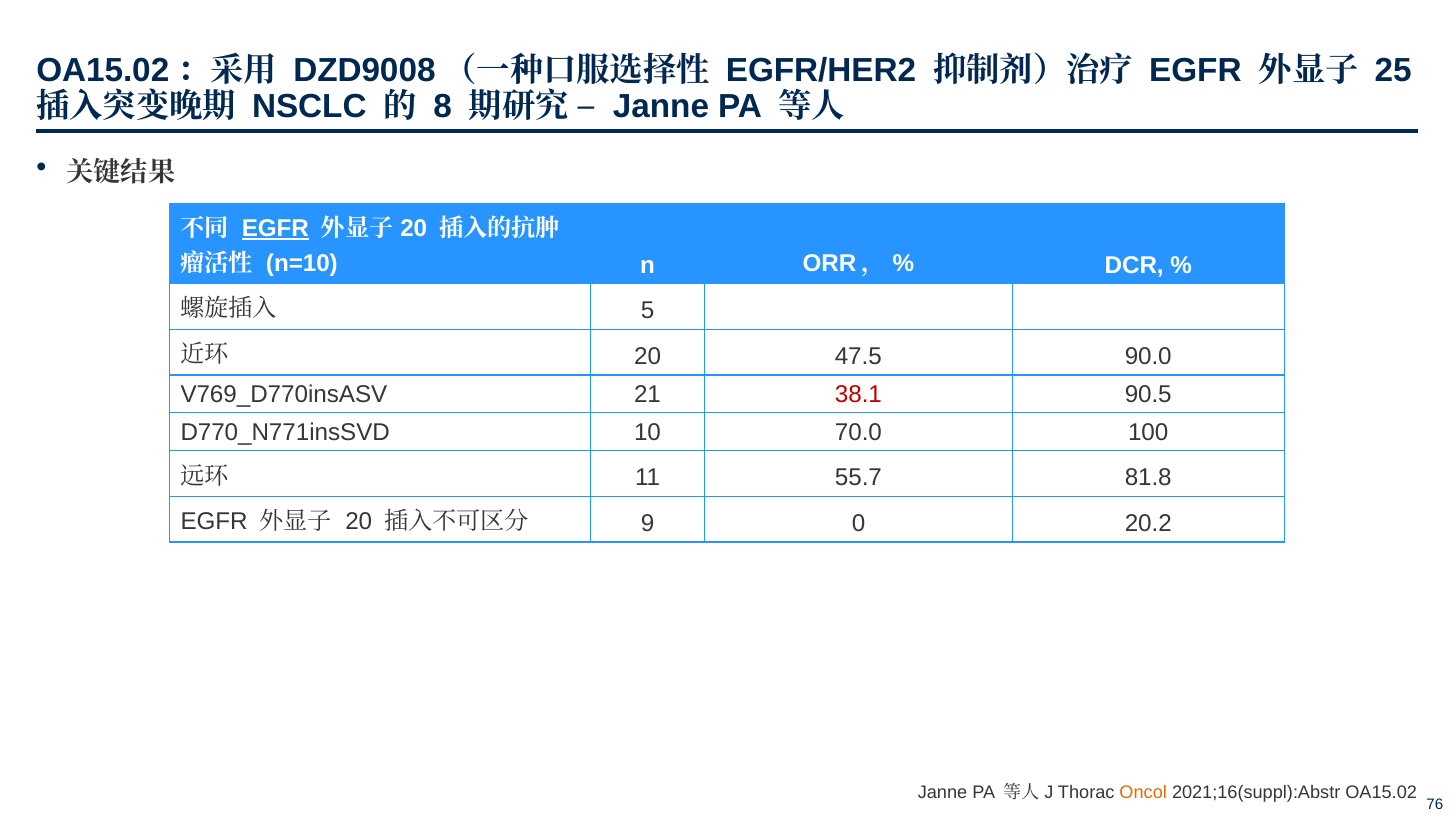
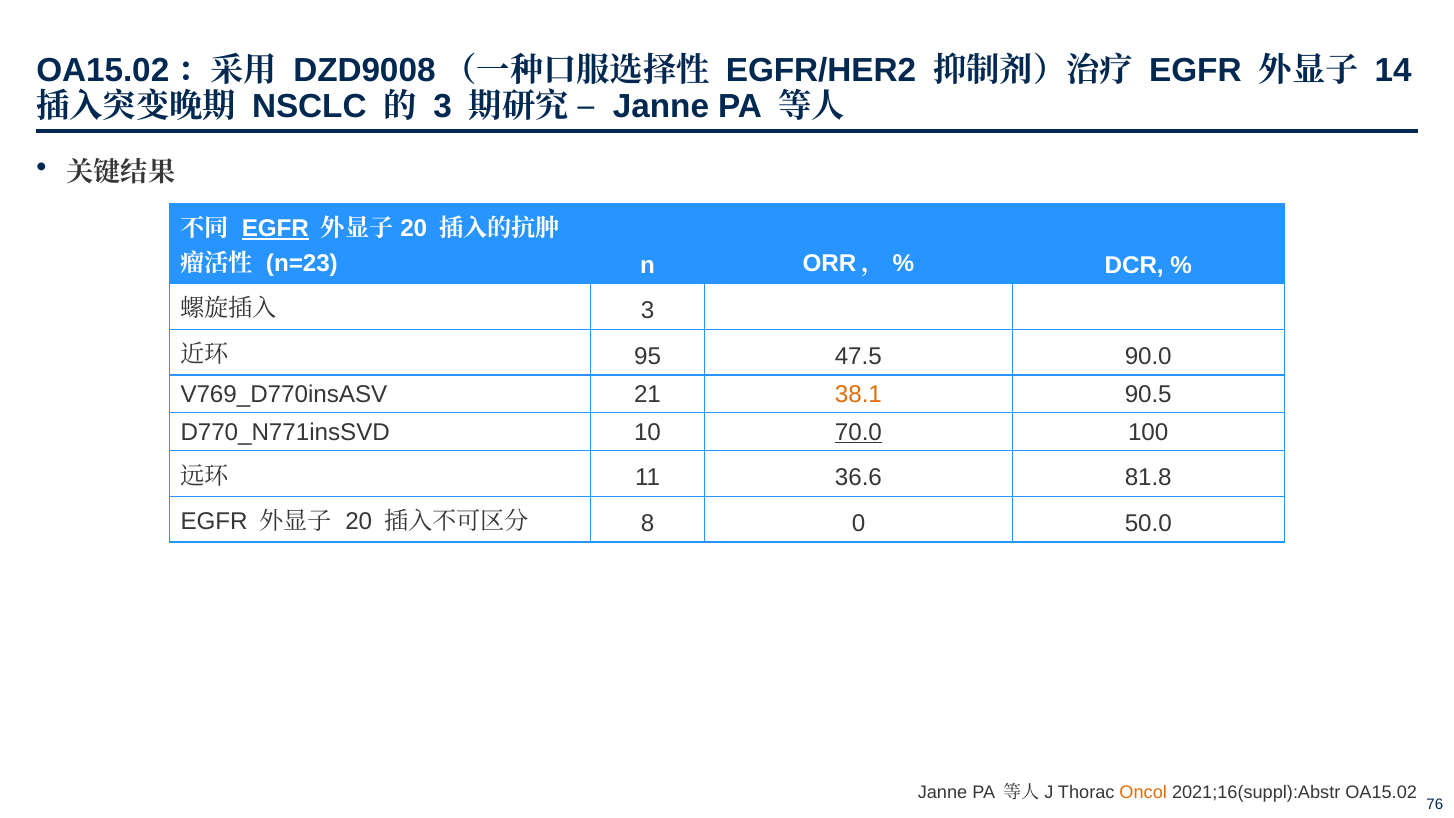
25: 25 -> 14
8 at (443, 107): 8 -> 3
n=10: n=10 -> n=23
5 at (648, 311): 5 -> 3
20 at (648, 356): 20 -> 95
38.1 colour: red -> orange
70.0 underline: none -> present
55.7: 55.7 -> 36.6
9: 9 -> 8
20.2: 20.2 -> 50.0
